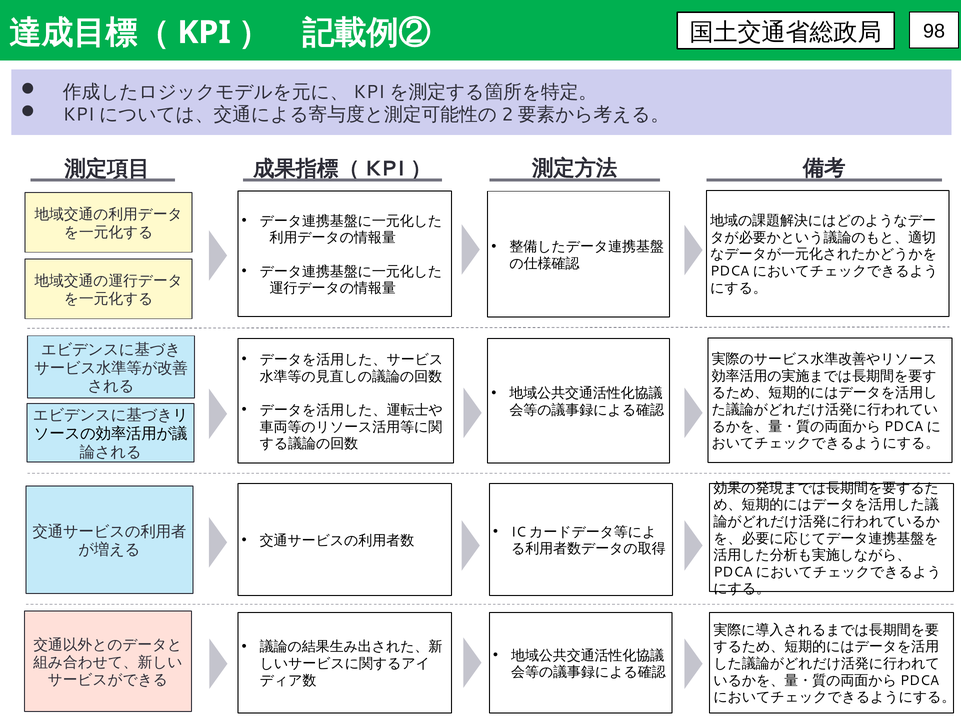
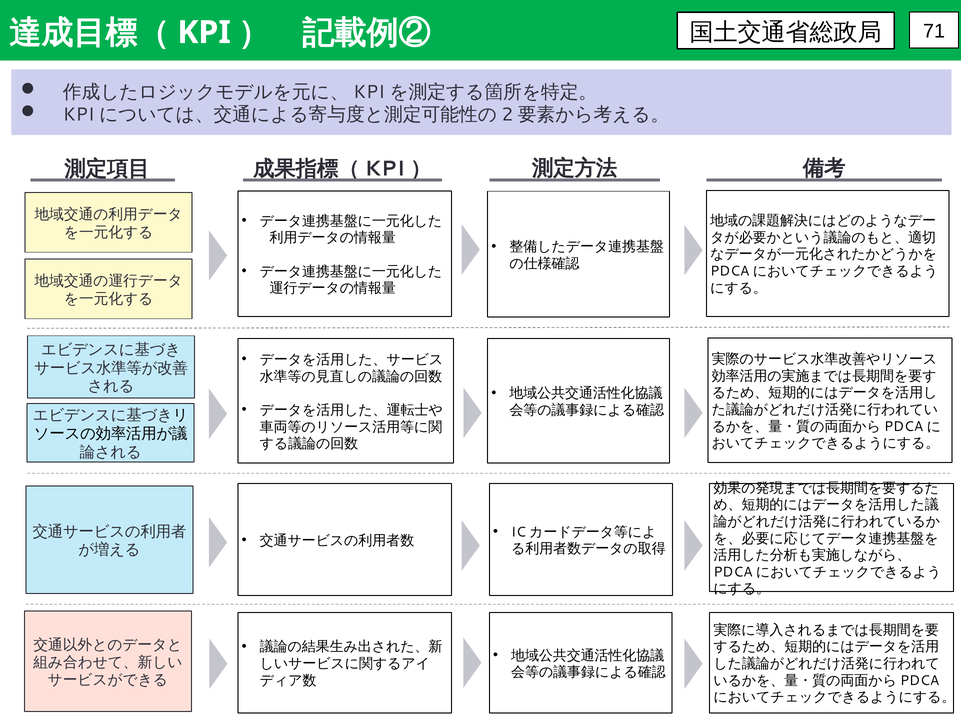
98: 98 -> 71
